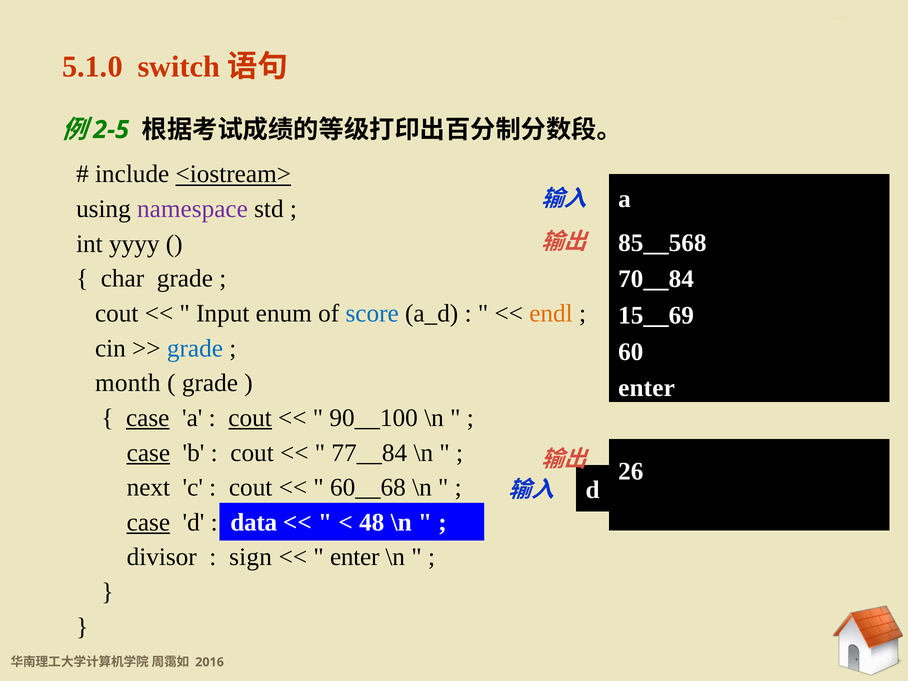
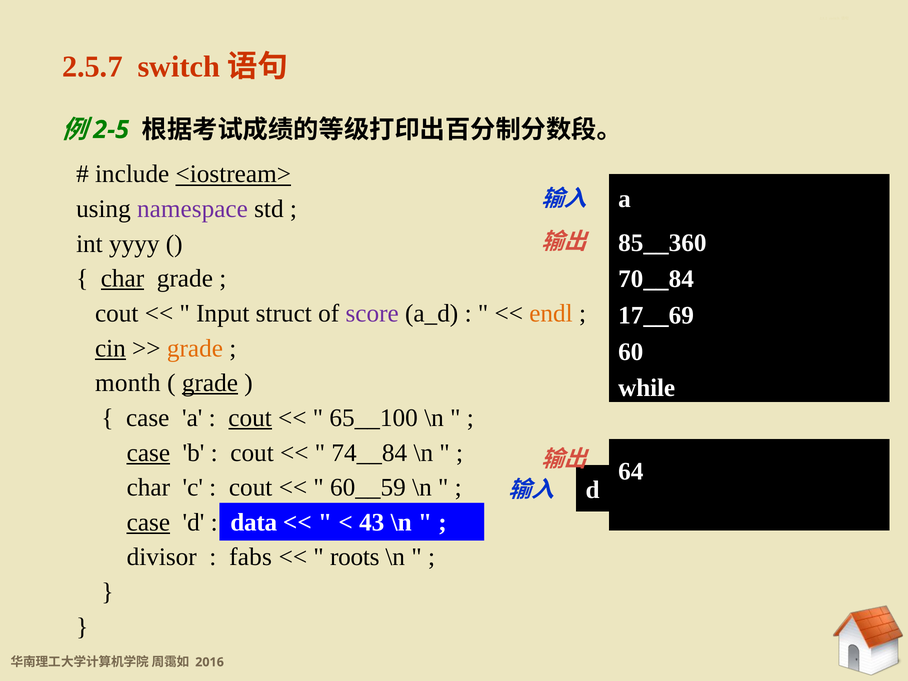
5.1.0: 5.1.0 -> 2.5.7
85__568: 85__568 -> 85__360
char at (122, 279) underline: none -> present
enum: enum -> struct
score colour: blue -> purple
15__69: 15__69 -> 17__69
cin underline: none -> present
grade at (195, 348) colour: blue -> orange
grade at (210, 383) underline: none -> present
enter at (647, 388): enter -> while
case at (148, 418) underline: present -> none
90__100: 90__100 -> 65__100
77__84: 77__84 -> 74__84
26: 26 -> 64
next at (148, 488): next -> char
60__68: 60__68 -> 60__59
48: 48 -> 43
sign: sign -> fabs
enter at (355, 557): enter -> roots
